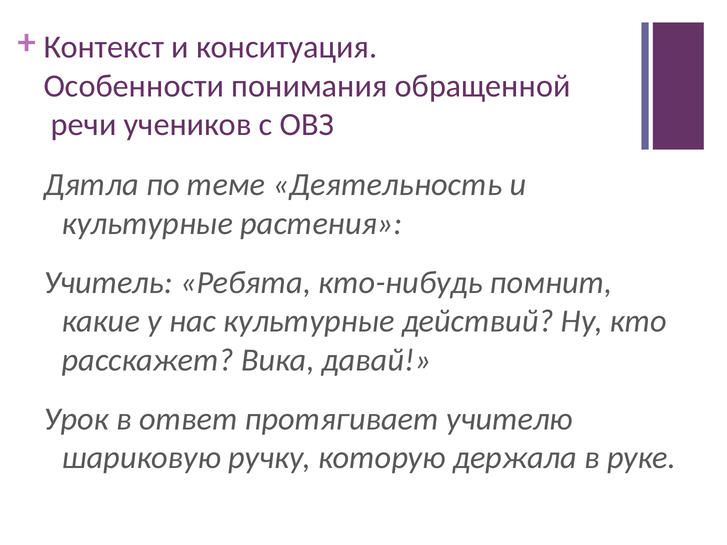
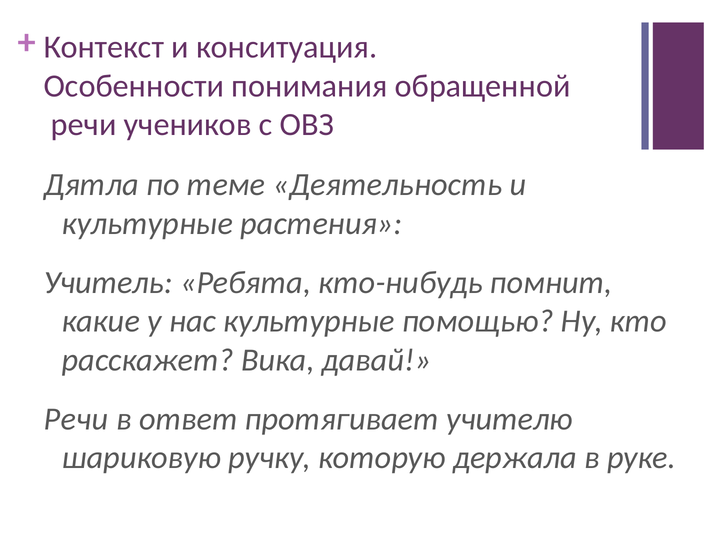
действий: действий -> помощью
Урок at (76, 419): Урок -> Речи
